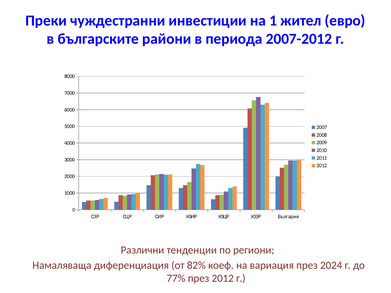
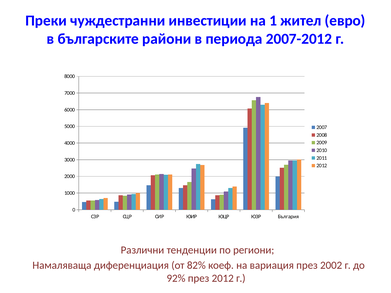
2024: 2024 -> 2002
77%: 77% -> 92%
